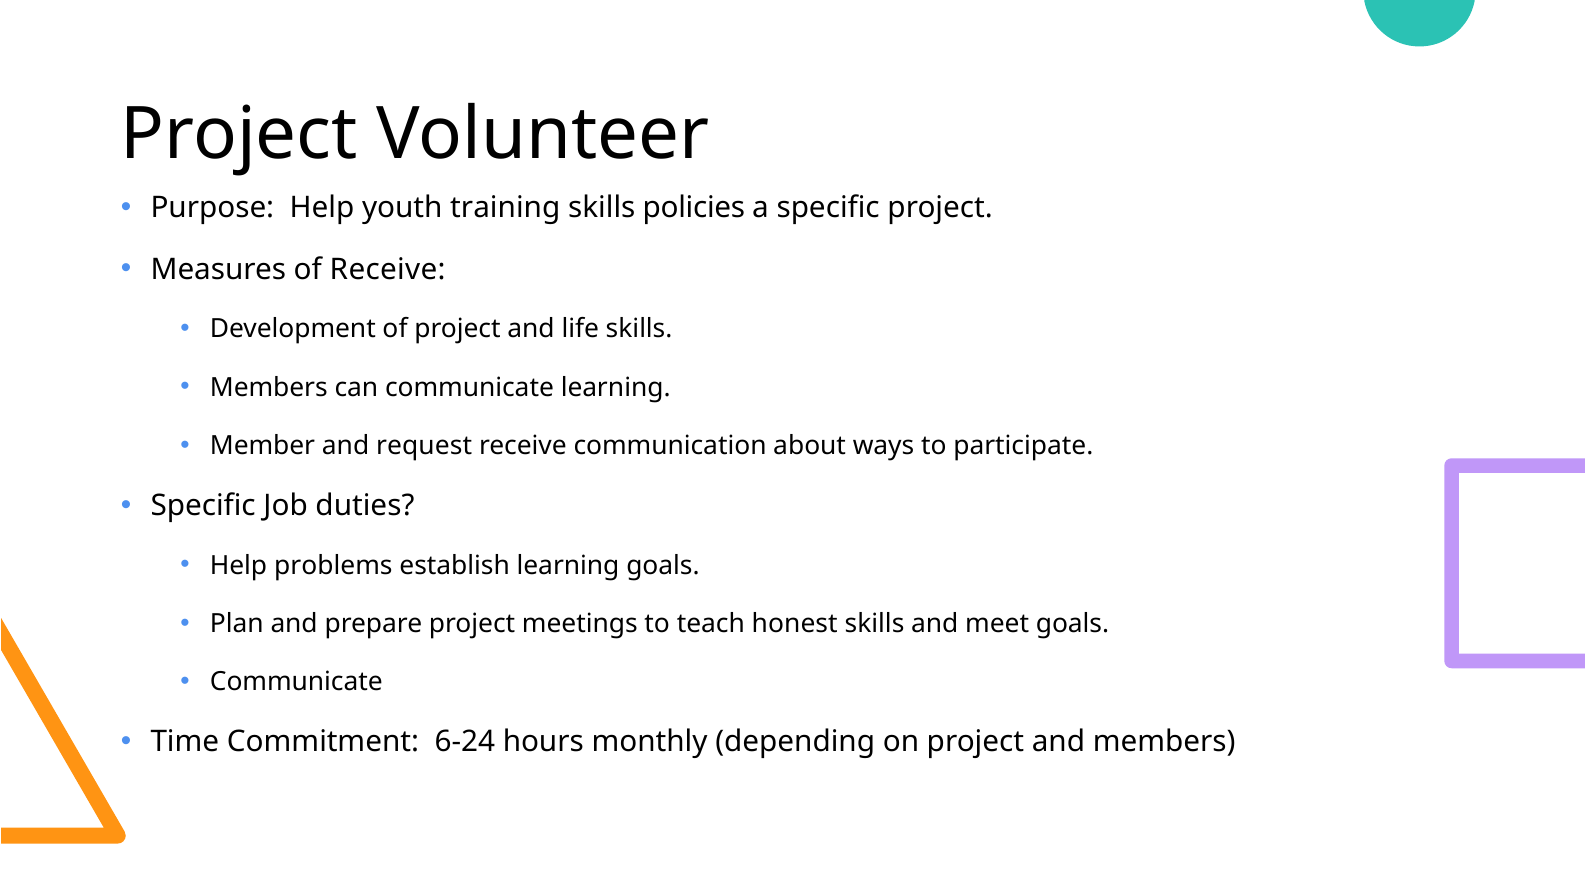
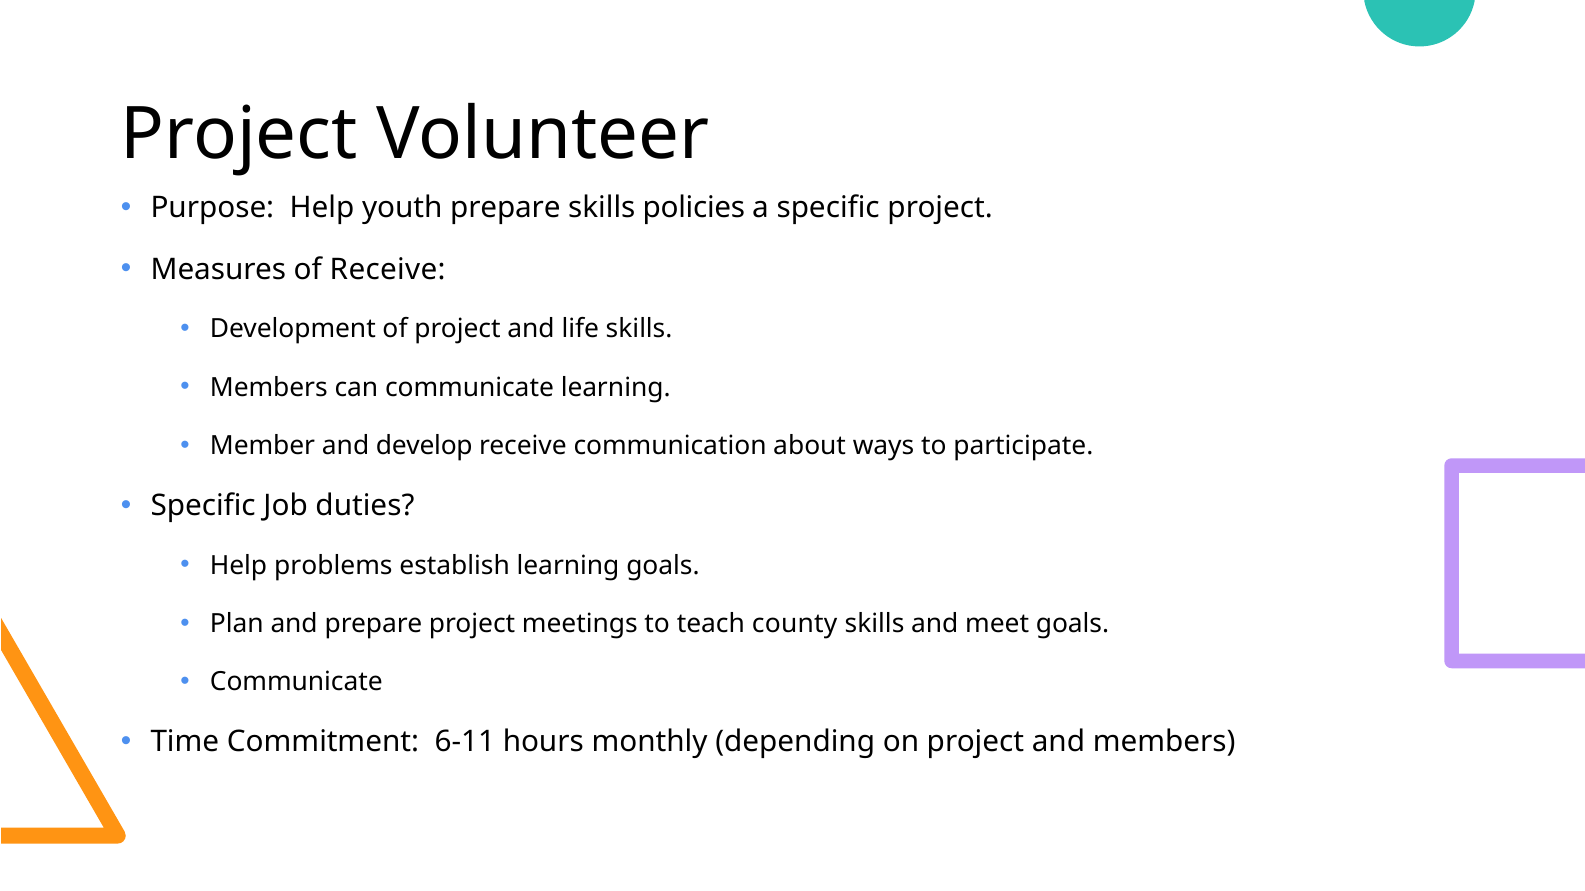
youth training: training -> prepare
request: request -> develop
honest: honest -> county
6-24: 6-24 -> 6-11
